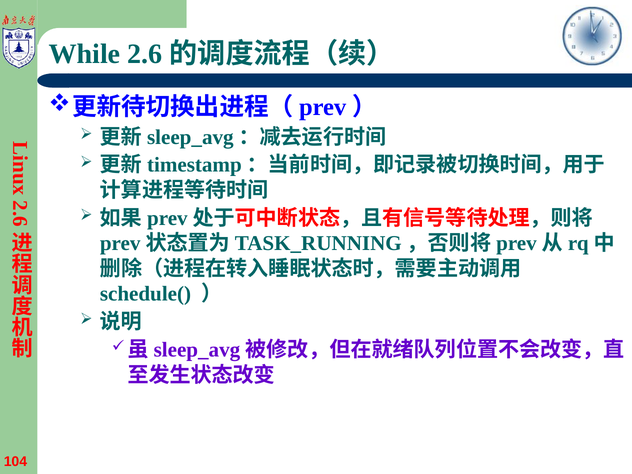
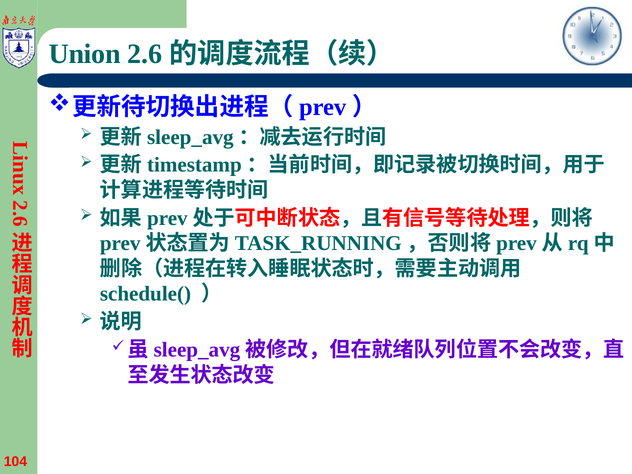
While: While -> Union
